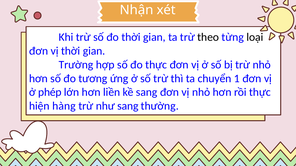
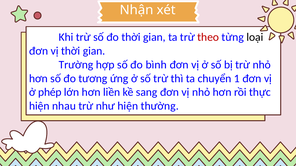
theo colour: black -> red
đo thực: thực -> bình
hàng: hàng -> nhau
như sang: sang -> hiện
